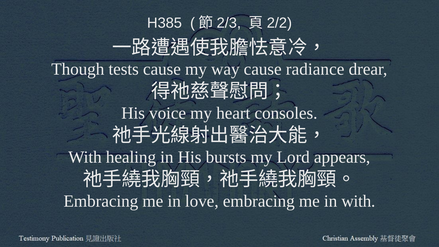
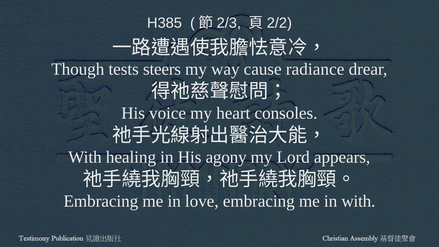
tests cause: cause -> steers
bursts: bursts -> agony
